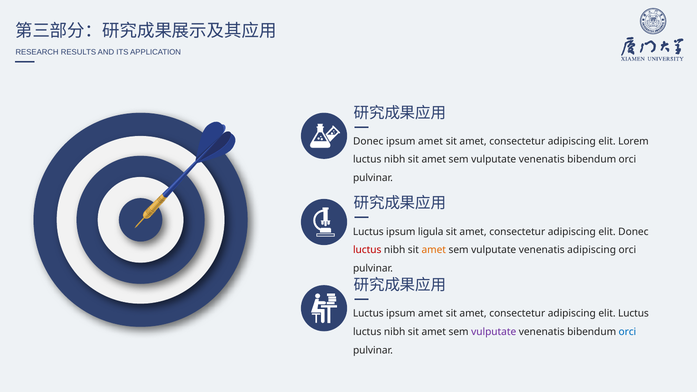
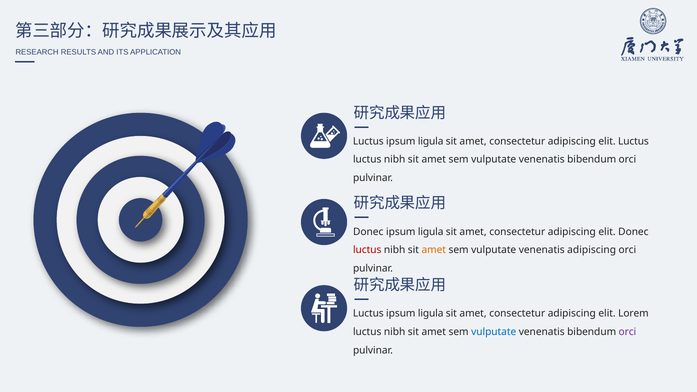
Donec at (368, 141): Donec -> Luctus
amet at (431, 141): amet -> ligula
elit Lorem: Lorem -> Luctus
Luctus at (368, 232): Luctus -> Donec
amet at (431, 314): amet -> ligula
elit Luctus: Luctus -> Lorem
vulputate at (494, 332) colour: purple -> blue
orci at (627, 332) colour: blue -> purple
